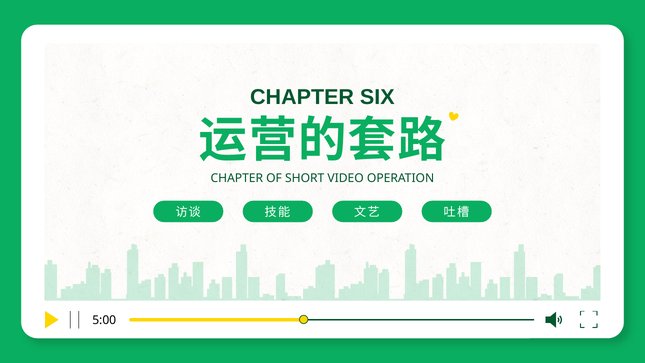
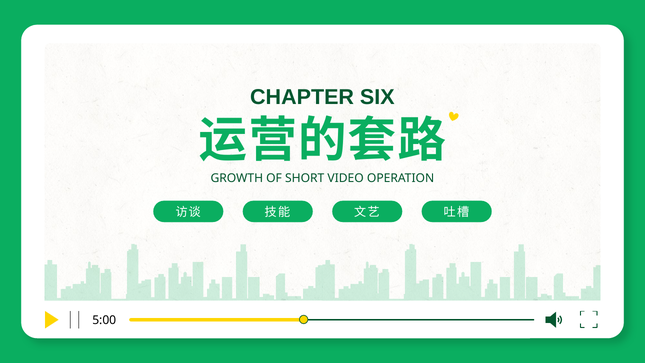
CHAPTER at (237, 178): CHAPTER -> GROWTH
